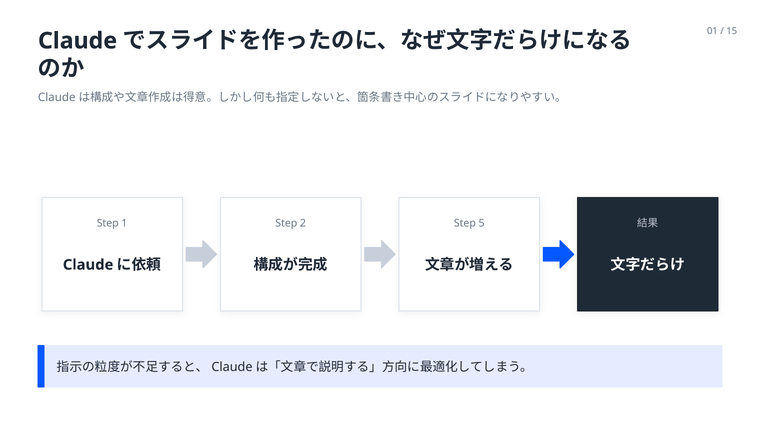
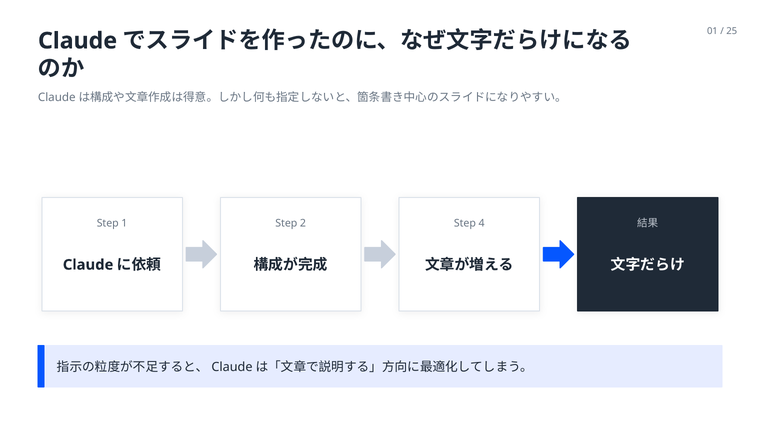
15: 15 -> 25
5: 5 -> 4
